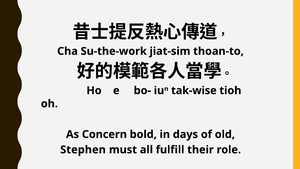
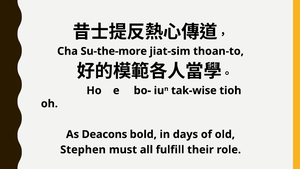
Su-the-work: Su-the-work -> Su-the-more
Concern: Concern -> Deacons
